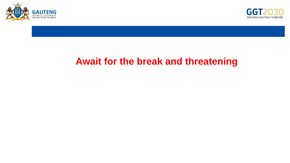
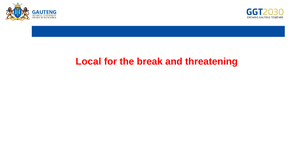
Await: Await -> Local
